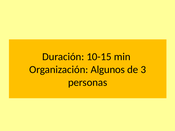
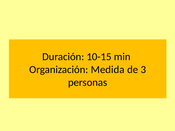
Algunos: Algunos -> Medida
